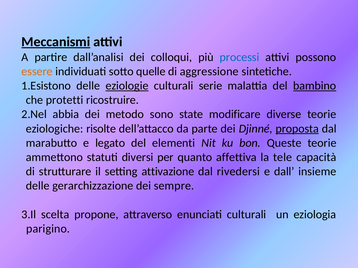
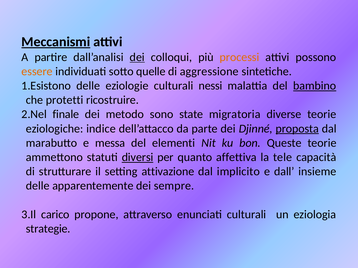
dei at (137, 57) underline: none -> present
processi colour: blue -> orange
eziologie underline: present -> none
serie: serie -> nessi
abbia: abbia -> finale
modificare: modificare -> migratoria
risolte: risolte -> indice
legato: legato -> messa
diversi underline: none -> present
rivedersi: rivedersi -> implicito
gerarchizzazione: gerarchizzazione -> apparentemente
scelta: scelta -> carico
parigino: parigino -> strategie
